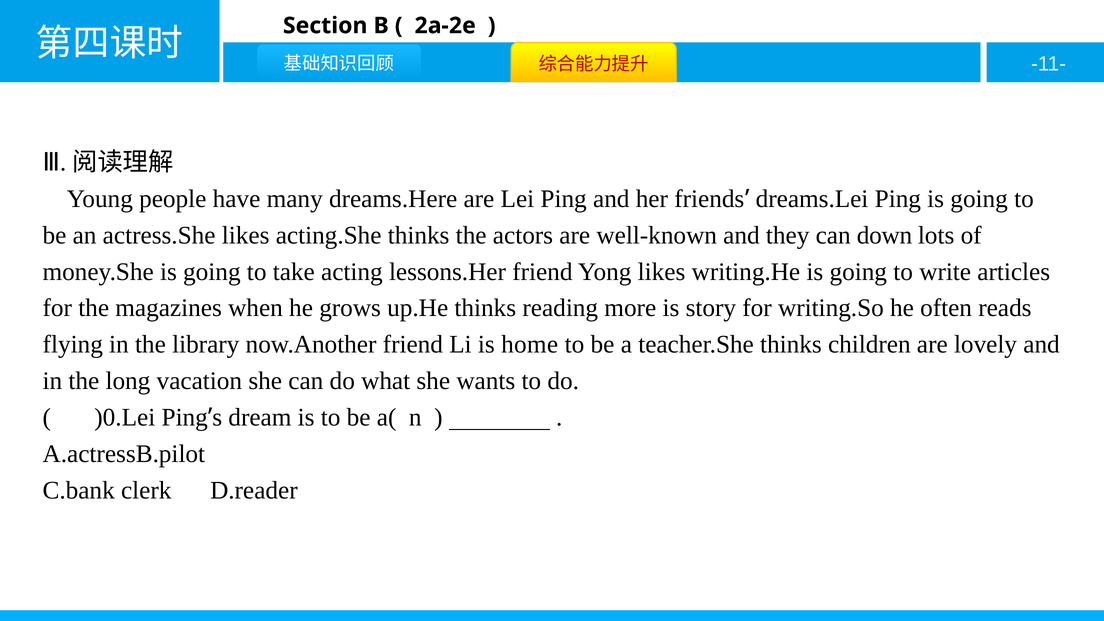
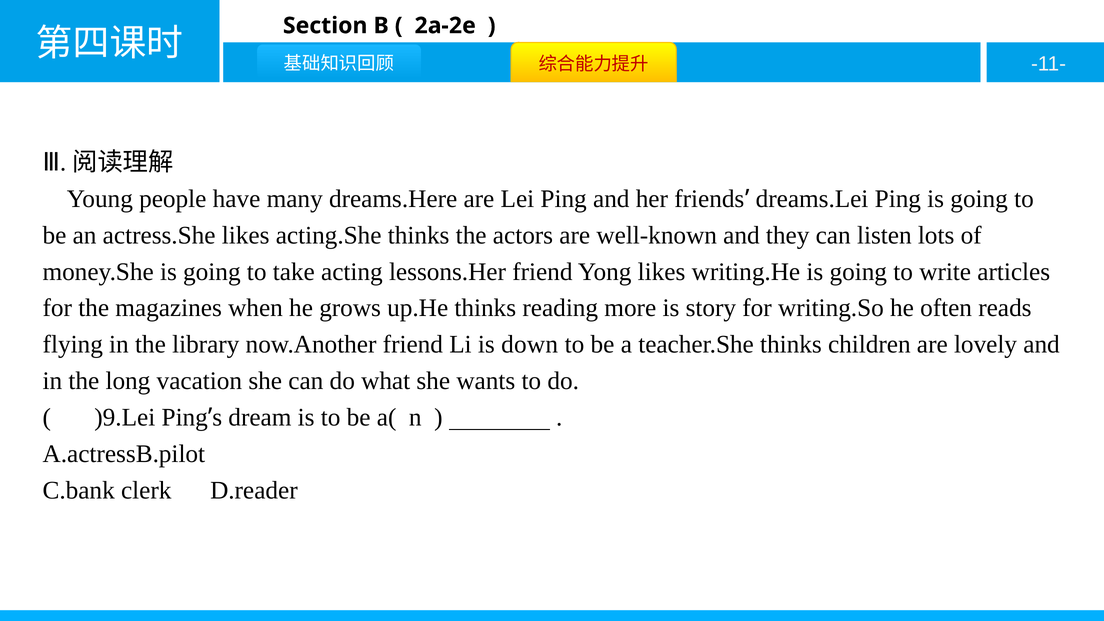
down: down -> listen
home: home -> down
)0.Lei: )0.Lei -> )9.Lei
